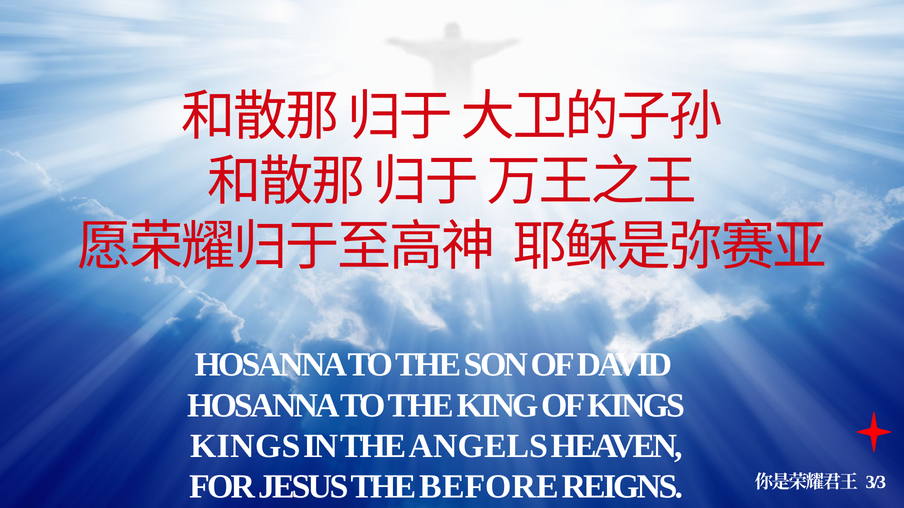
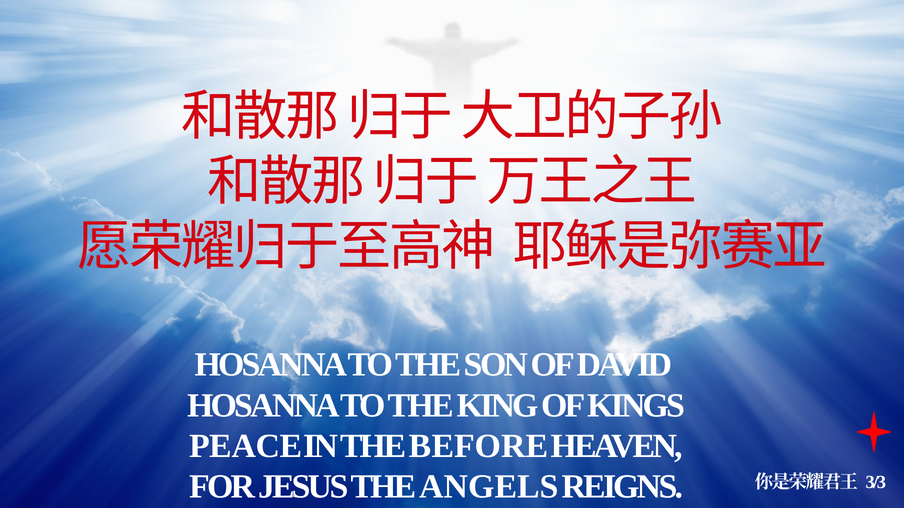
KINGS at (245, 446): KINGS -> PEACE
ANGELS: ANGELS -> BEFORE
BEFORE: BEFORE -> ANGELS
